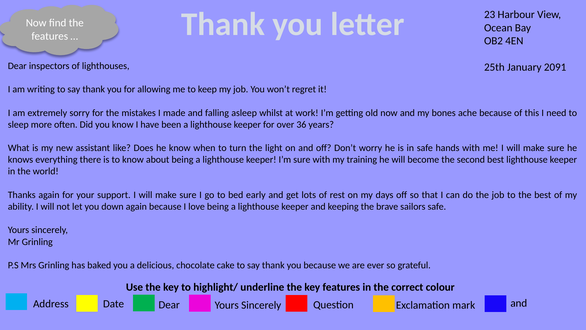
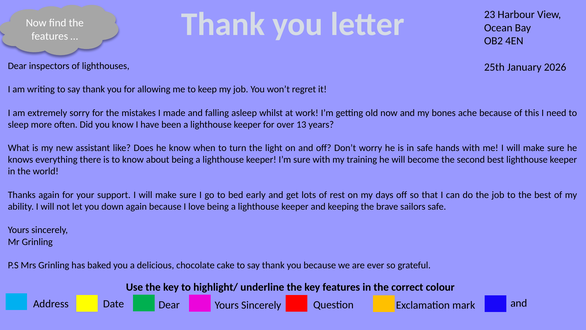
2091: 2091 -> 2026
36: 36 -> 13
